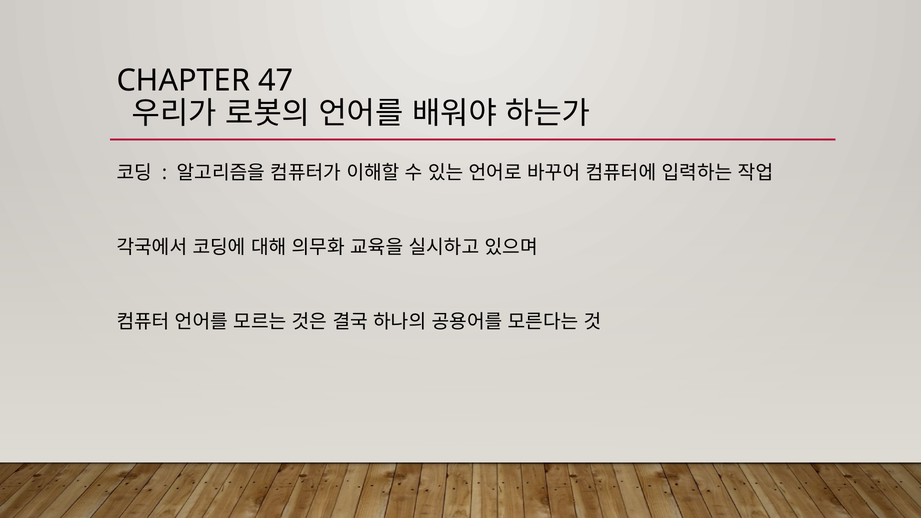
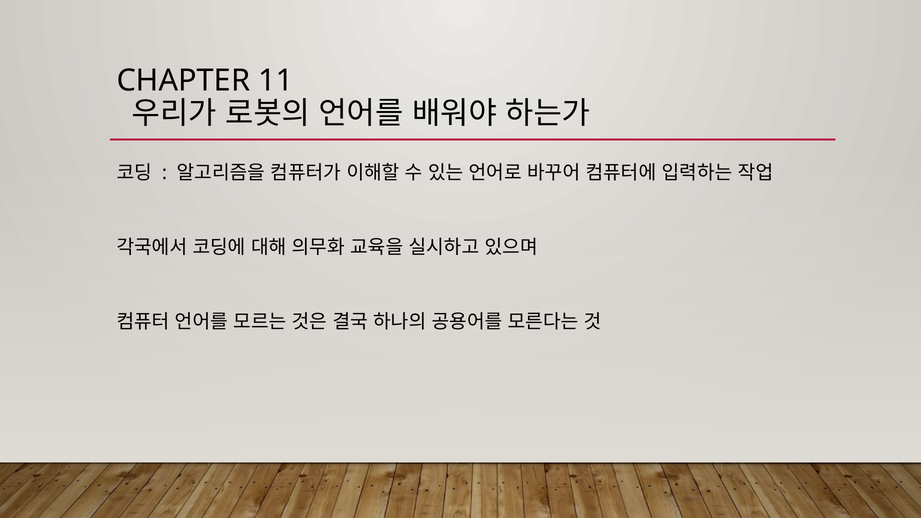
47: 47 -> 11
